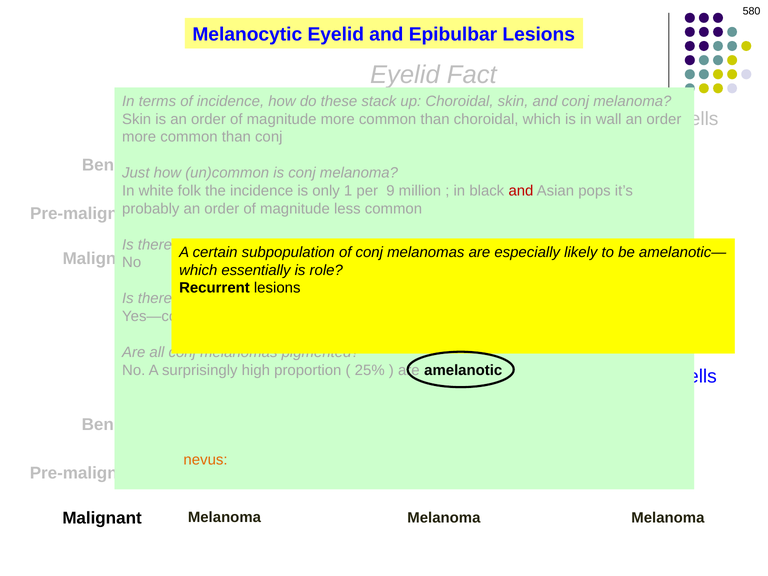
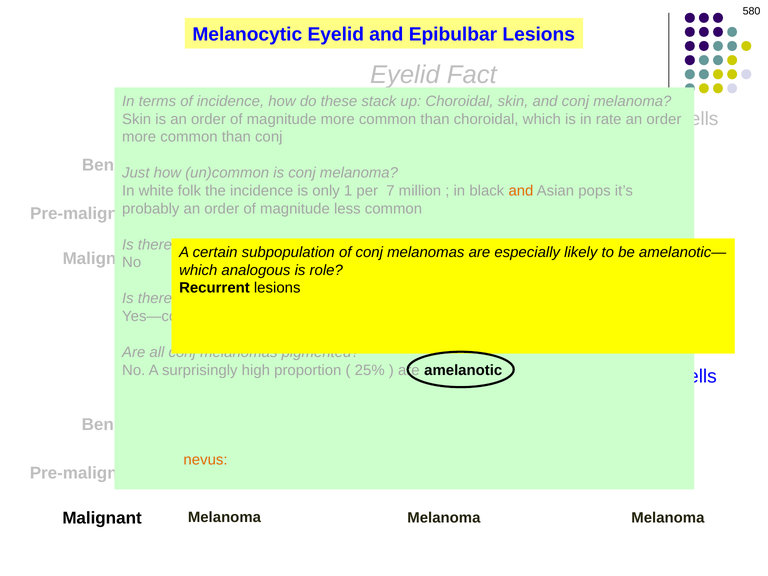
wall: wall -> rate
9: 9 -> 7
and at (521, 191) colour: red -> orange
essentially: essentially -> analogous
